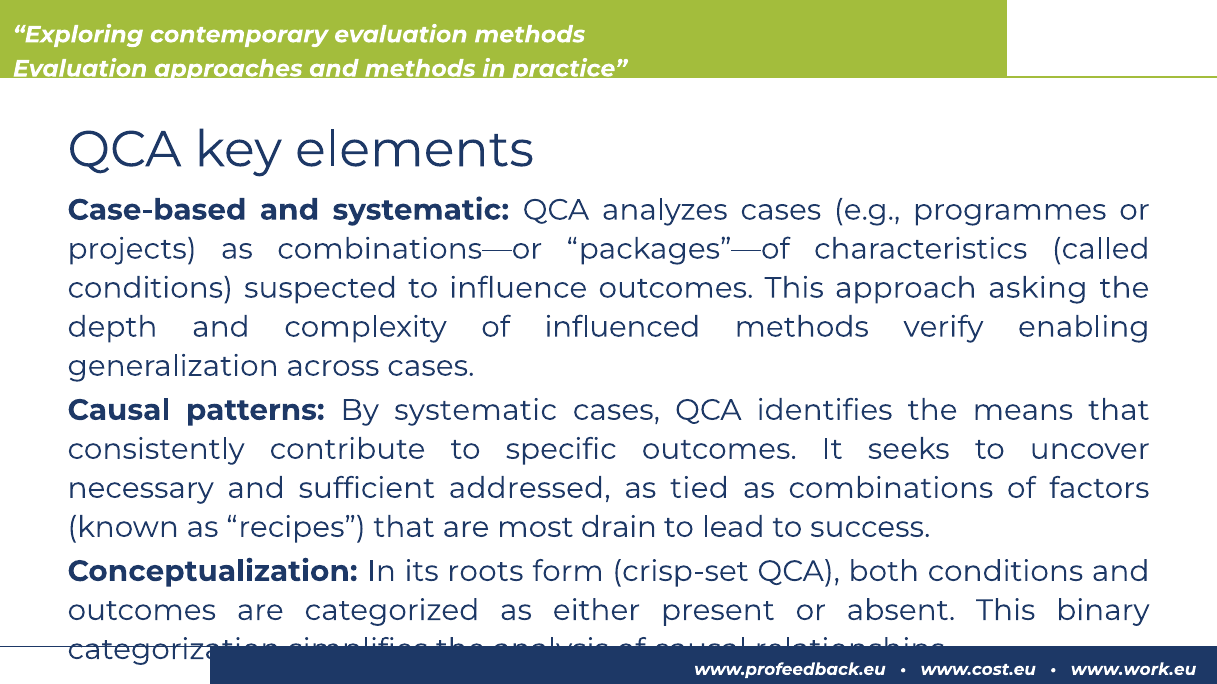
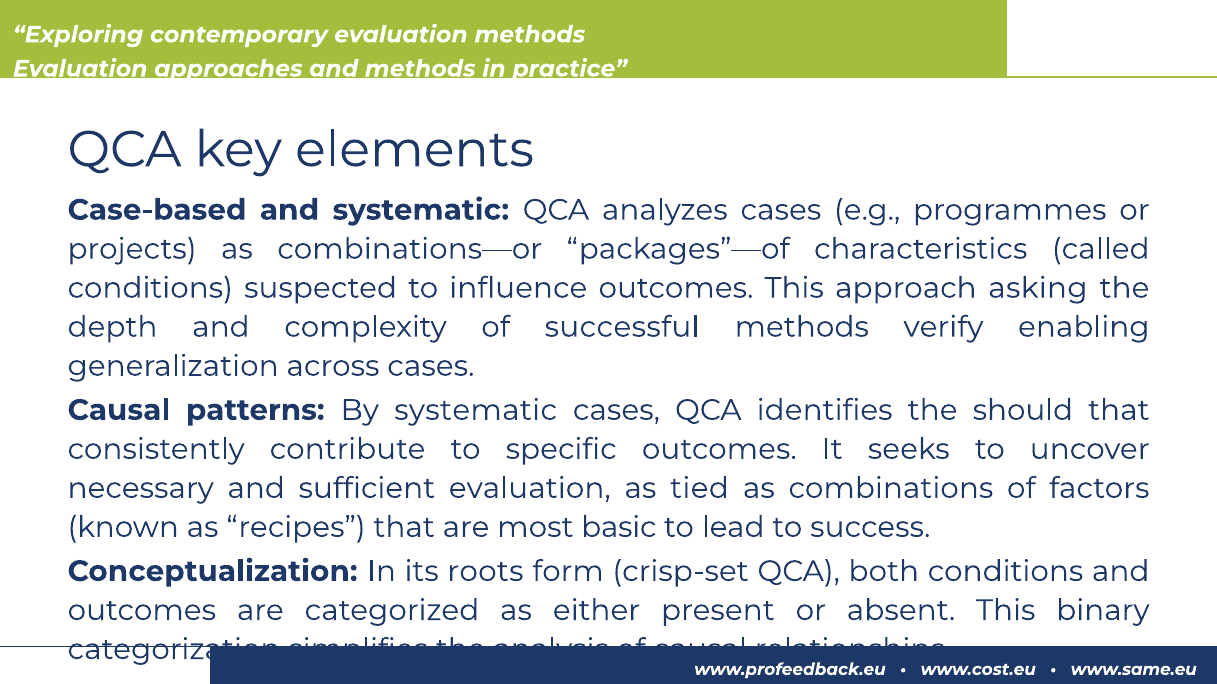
influenced: influenced -> successful
means: means -> should
sufficient addressed: addressed -> evaluation
drain: drain -> basic
www.work.eu: www.work.eu -> www.same.eu
